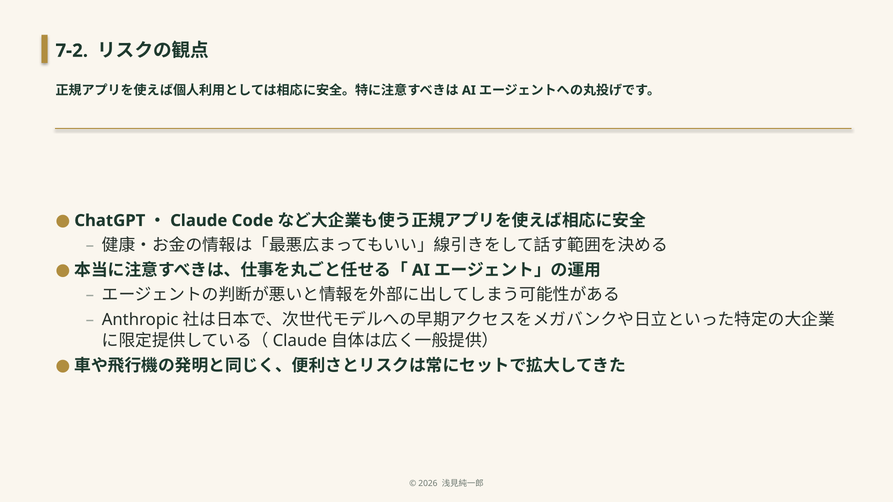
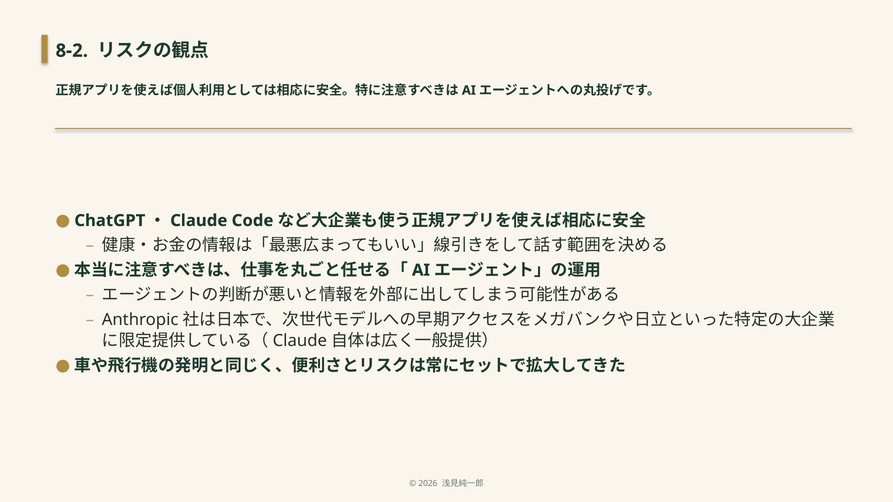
7-2: 7-2 -> 8-2
